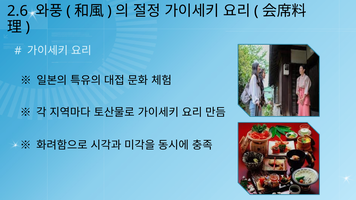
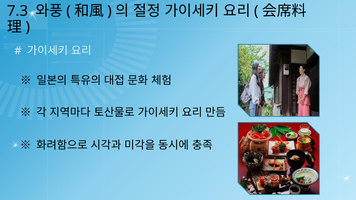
2.6: 2.6 -> 7.3
